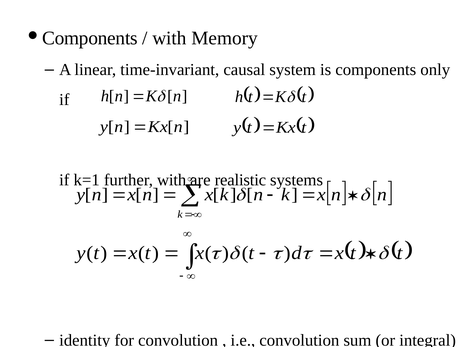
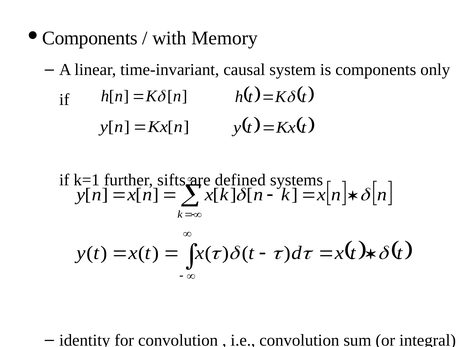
further with: with -> sifts
realistic: realistic -> defined
